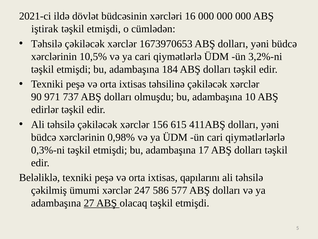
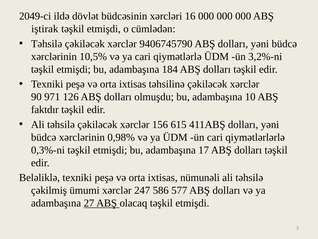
2021-ci: 2021-ci -> 2049-ci
1673970653: 1673970653 -> 9406745790
737: 737 -> 126
edirlər: edirlər -> faktdır
qapılarını: qapılarını -> nümunəli
